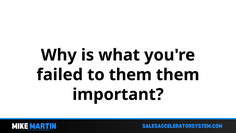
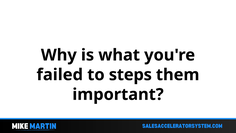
to them: them -> steps
